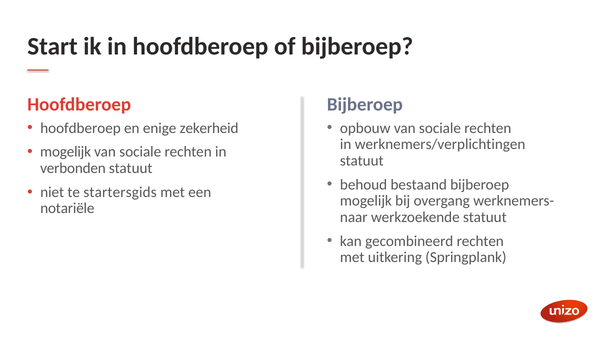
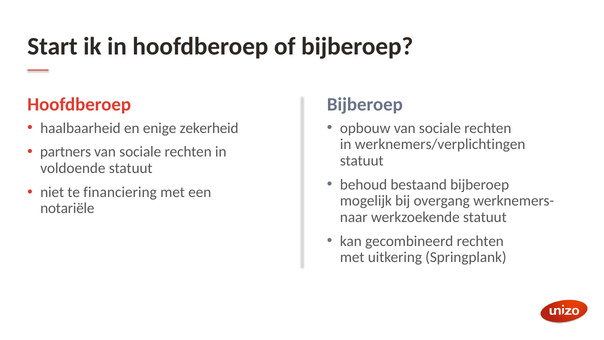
hoofdberoep at (80, 128): hoofdberoep -> haalbaarheid
mogelijk at (66, 152): mogelijk -> partners
verbonden: verbonden -> voldoende
startersgids: startersgids -> financiering
